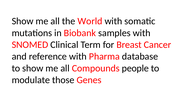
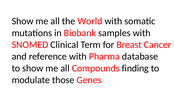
people: people -> finding
